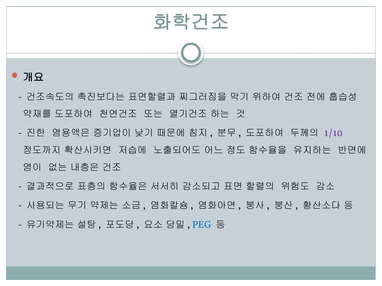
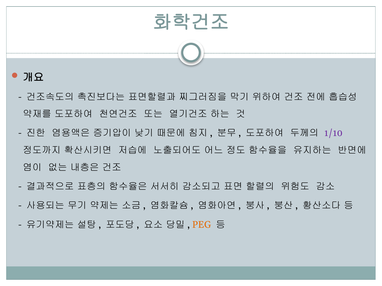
PEG colour: blue -> orange
